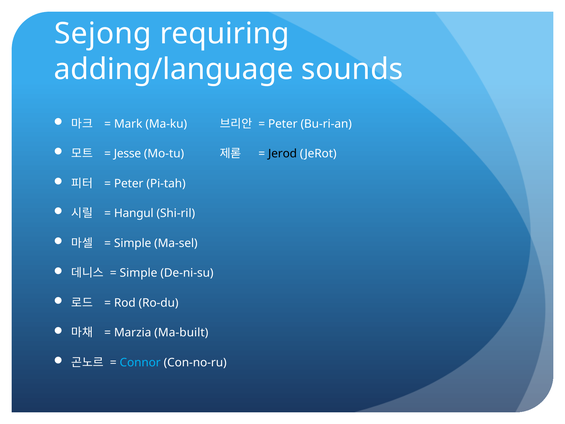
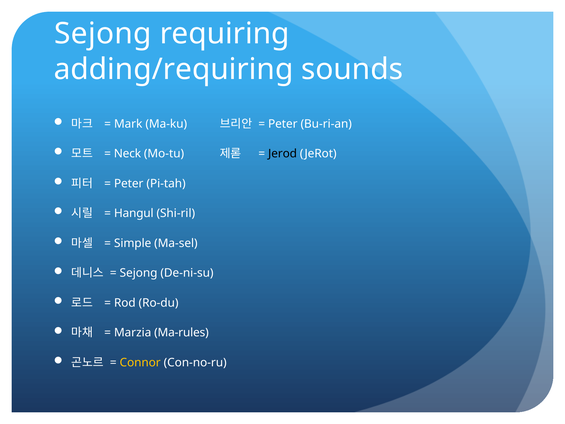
adding/language: adding/language -> adding/requiring
Jesse: Jesse -> Neck
Simple at (139, 273): Simple -> Sejong
Ma-built: Ma-built -> Ma-rules
Connor colour: light blue -> yellow
